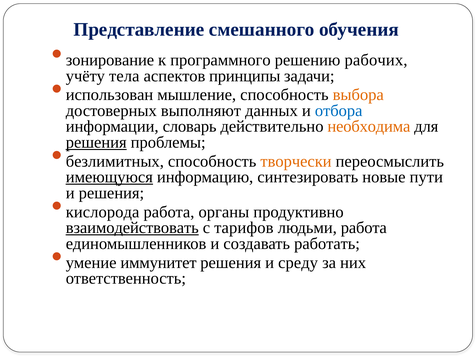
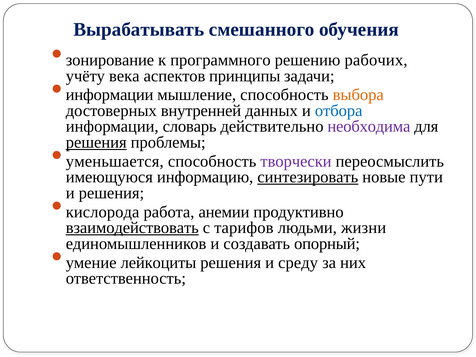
Представление: Представление -> Вырабатывать
тела: тела -> века
использован at (110, 95): использован -> информации
выполняют: выполняют -> внутренней
необходима colour: orange -> purple
безлимитных: безлимитных -> уменьшается
творчески colour: orange -> purple
имеющуюся underline: present -> none
синтезировать underline: none -> present
органы: органы -> анемии
людьми работа: работа -> жизни
работать: работать -> опорный
иммунитет: иммунитет -> лейкоциты
